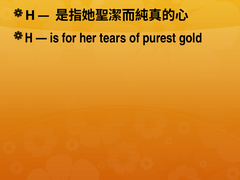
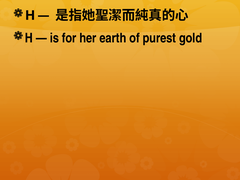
tears: tears -> earth
